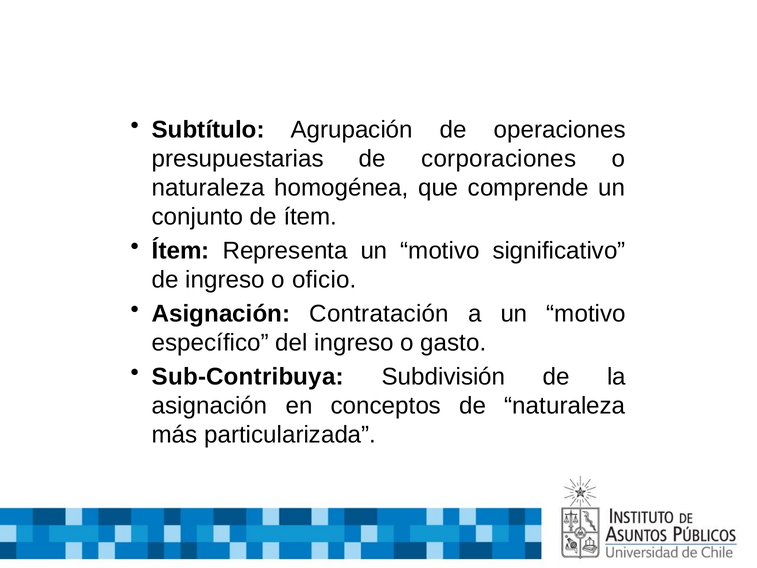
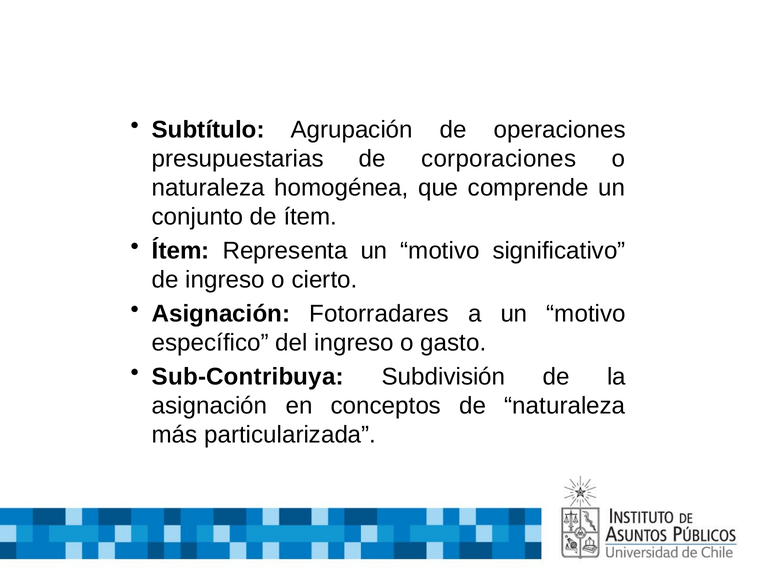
oficio: oficio -> cierto
Contratación: Contratación -> Fotorradares
